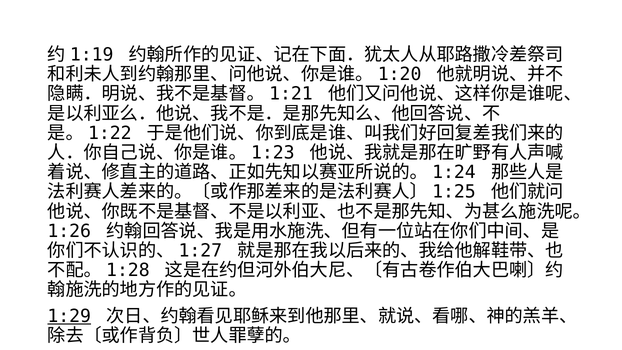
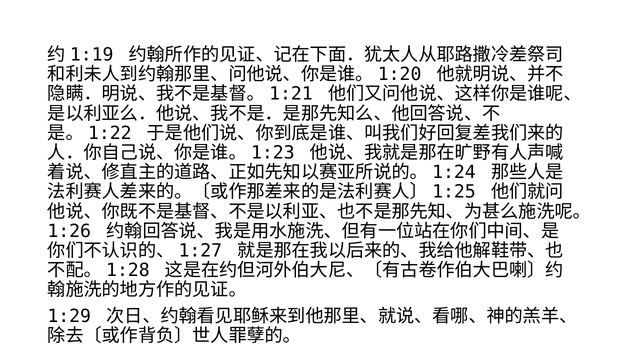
1:29 underline: present -> none
